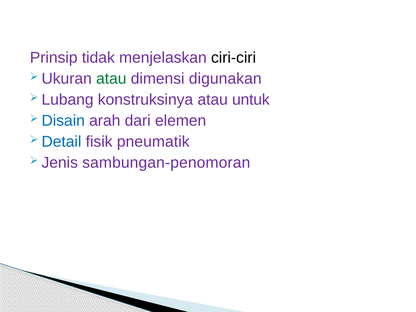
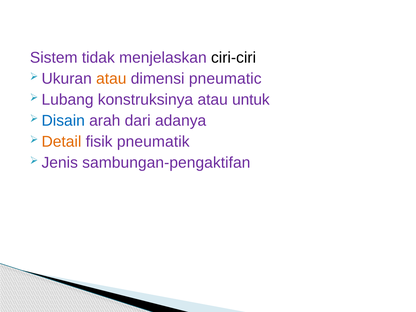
Prinsip: Prinsip -> Sistem
atau at (111, 79) colour: green -> orange
digunakan: digunakan -> pneumatic
elemen: elemen -> adanya
Detail colour: blue -> orange
sambungan-penomoran: sambungan-penomoran -> sambungan-pengaktifan
